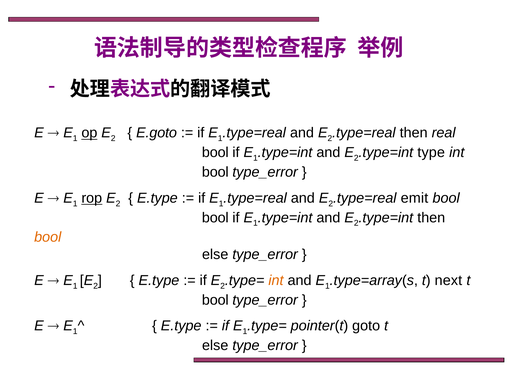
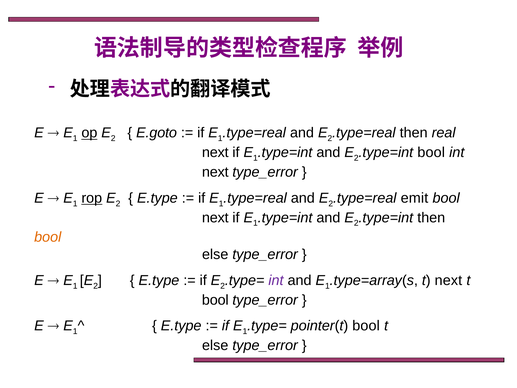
bool at (215, 152): bool -> next
type at (431, 152): type -> bool
bool at (215, 172): bool -> next
bool at (215, 217): bool -> next
int at (276, 280) colour: orange -> purple
pointer(t goto: goto -> bool
